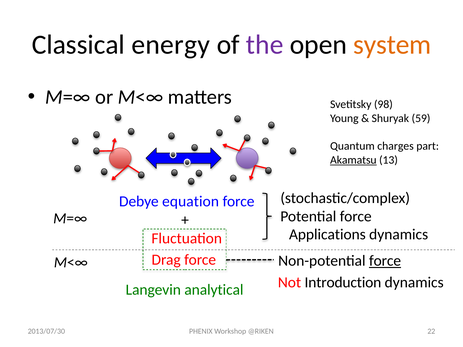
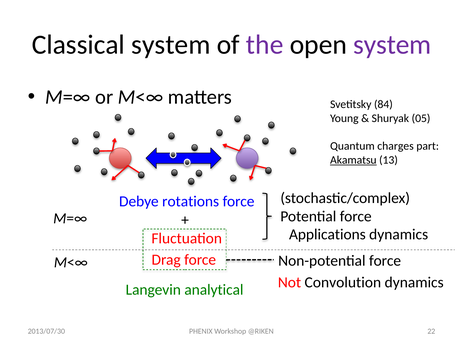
Classical energy: energy -> system
system at (392, 45) colour: orange -> purple
98: 98 -> 84
59: 59 -> 05
equation: equation -> rotations
force at (385, 261) underline: present -> none
Introduction: Introduction -> Convolution
